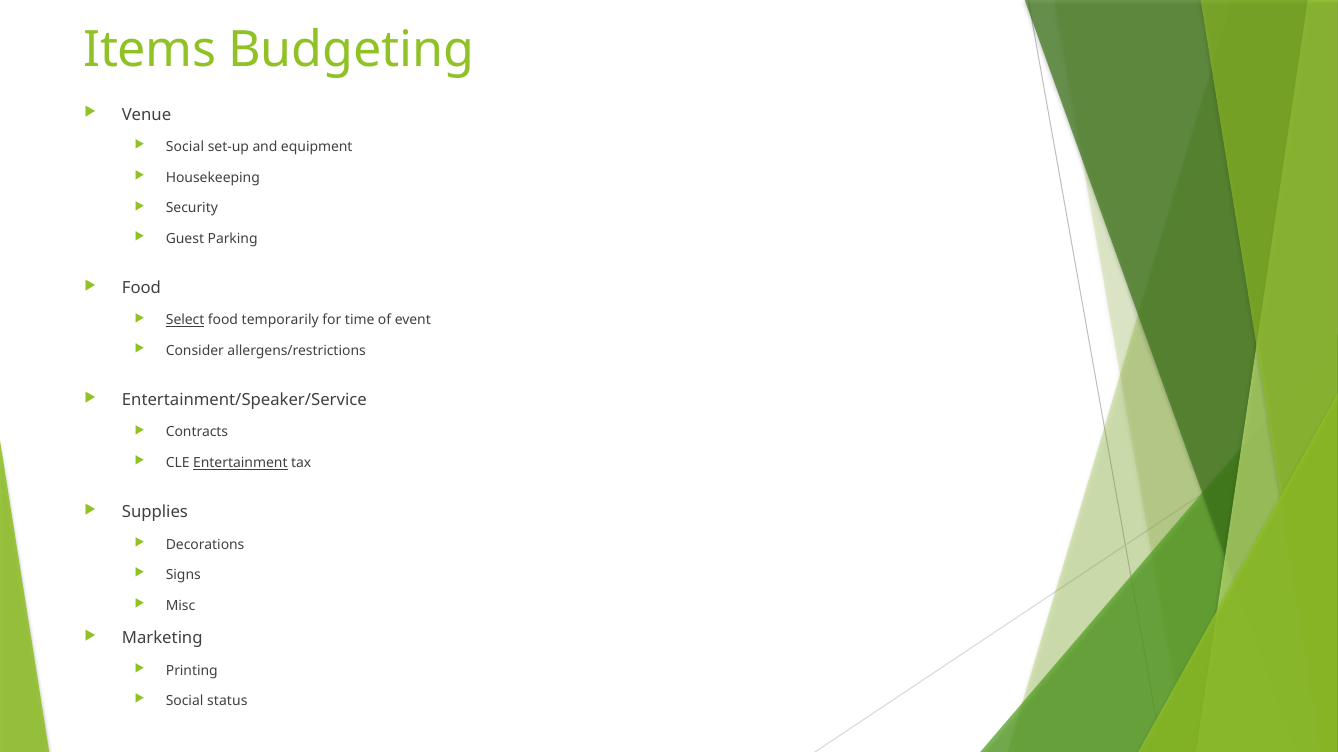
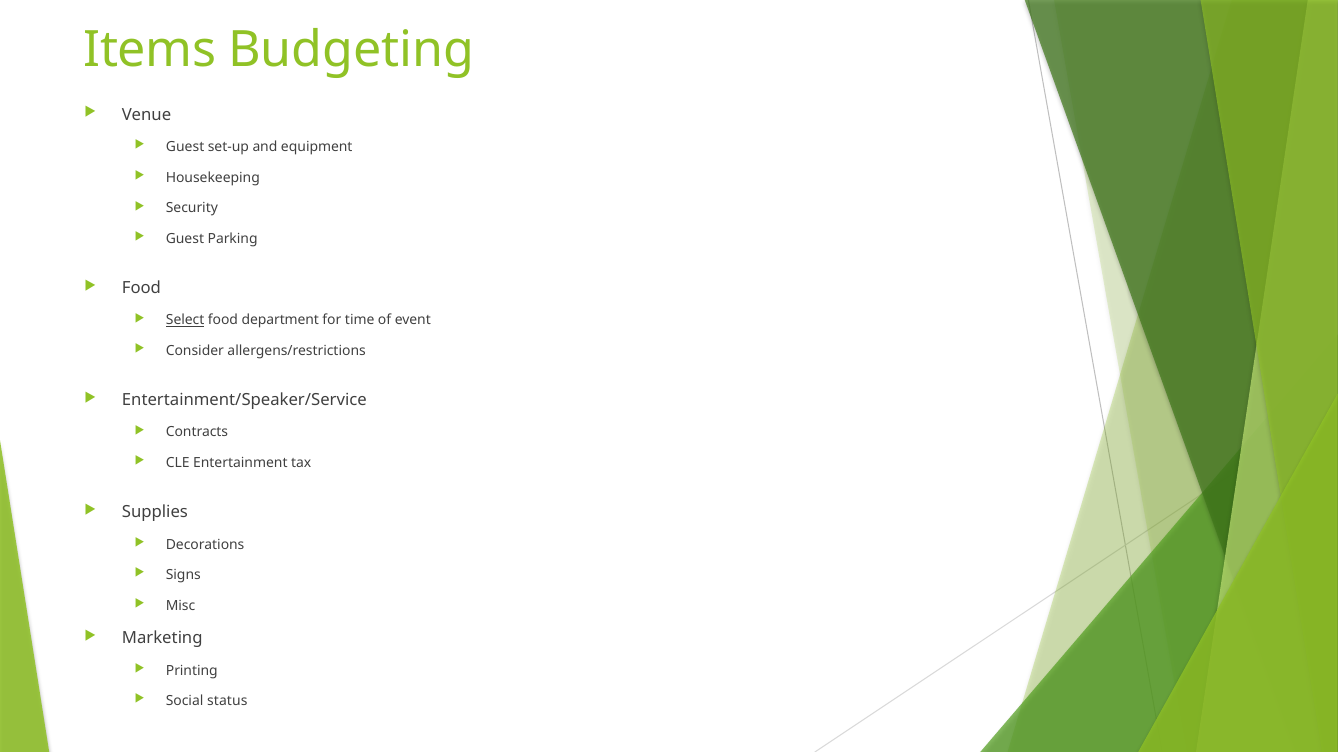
Social at (185, 147): Social -> Guest
temporarily: temporarily -> department
Entertainment underline: present -> none
